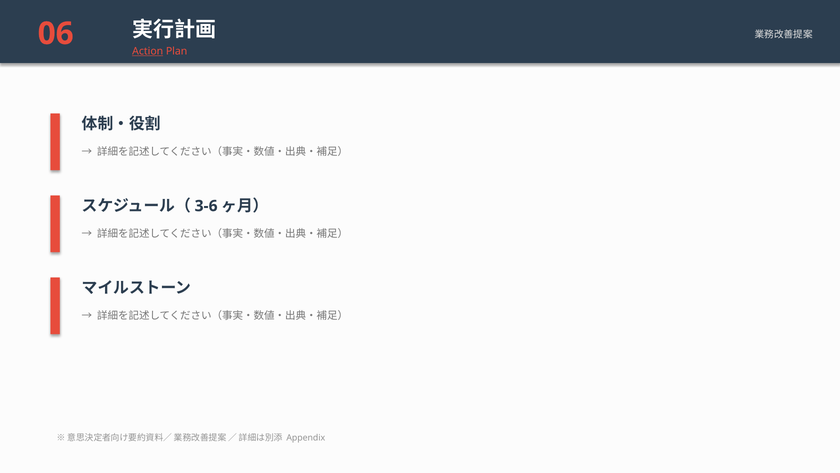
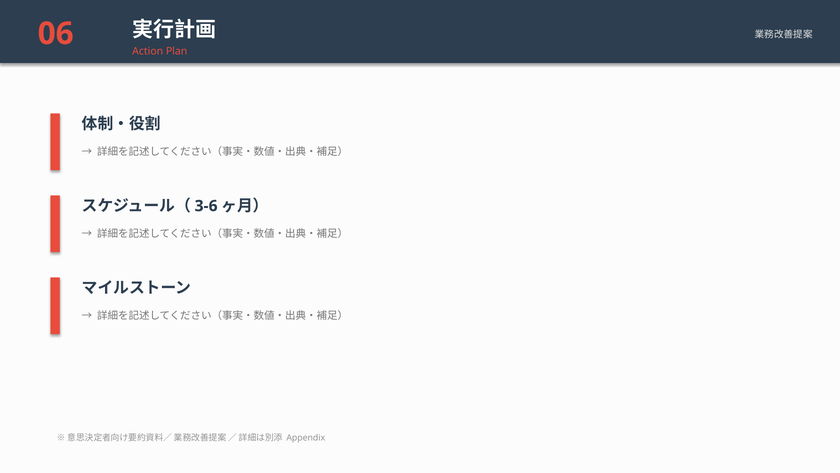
Action underline: present -> none
